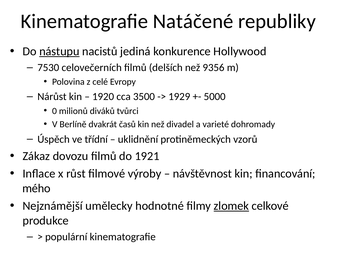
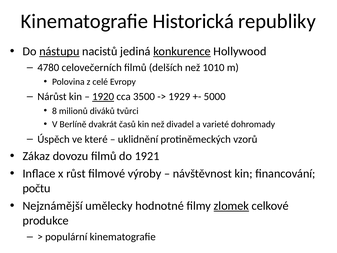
Natáčené: Natáčené -> Historická
konkurence underline: none -> present
7530: 7530 -> 4780
9356: 9356 -> 1010
1920 underline: none -> present
0: 0 -> 8
třídní: třídní -> které
mého: mého -> počtu
